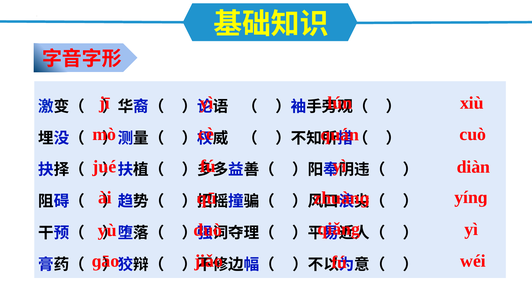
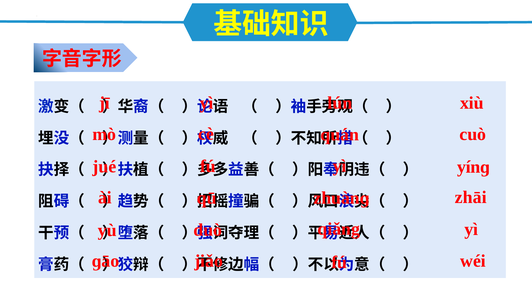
diàn: diàn -> yínɡ
yínɡ: yínɡ -> zhāi
